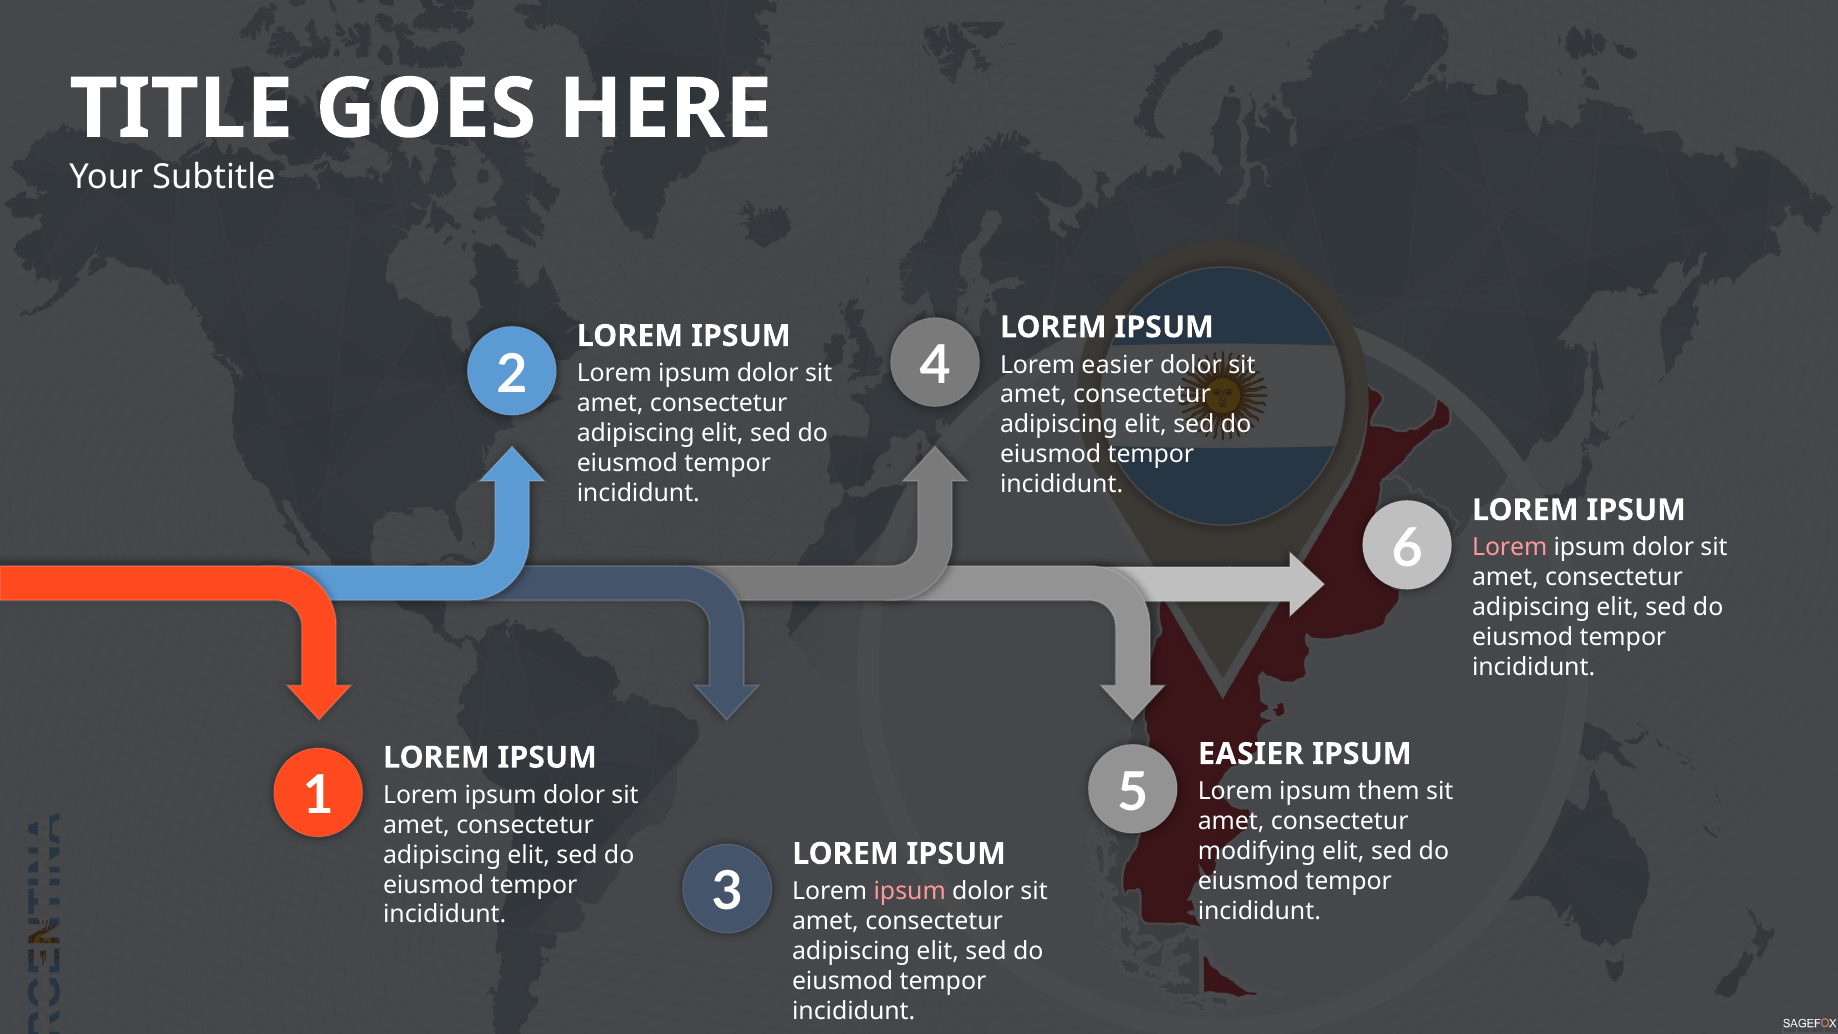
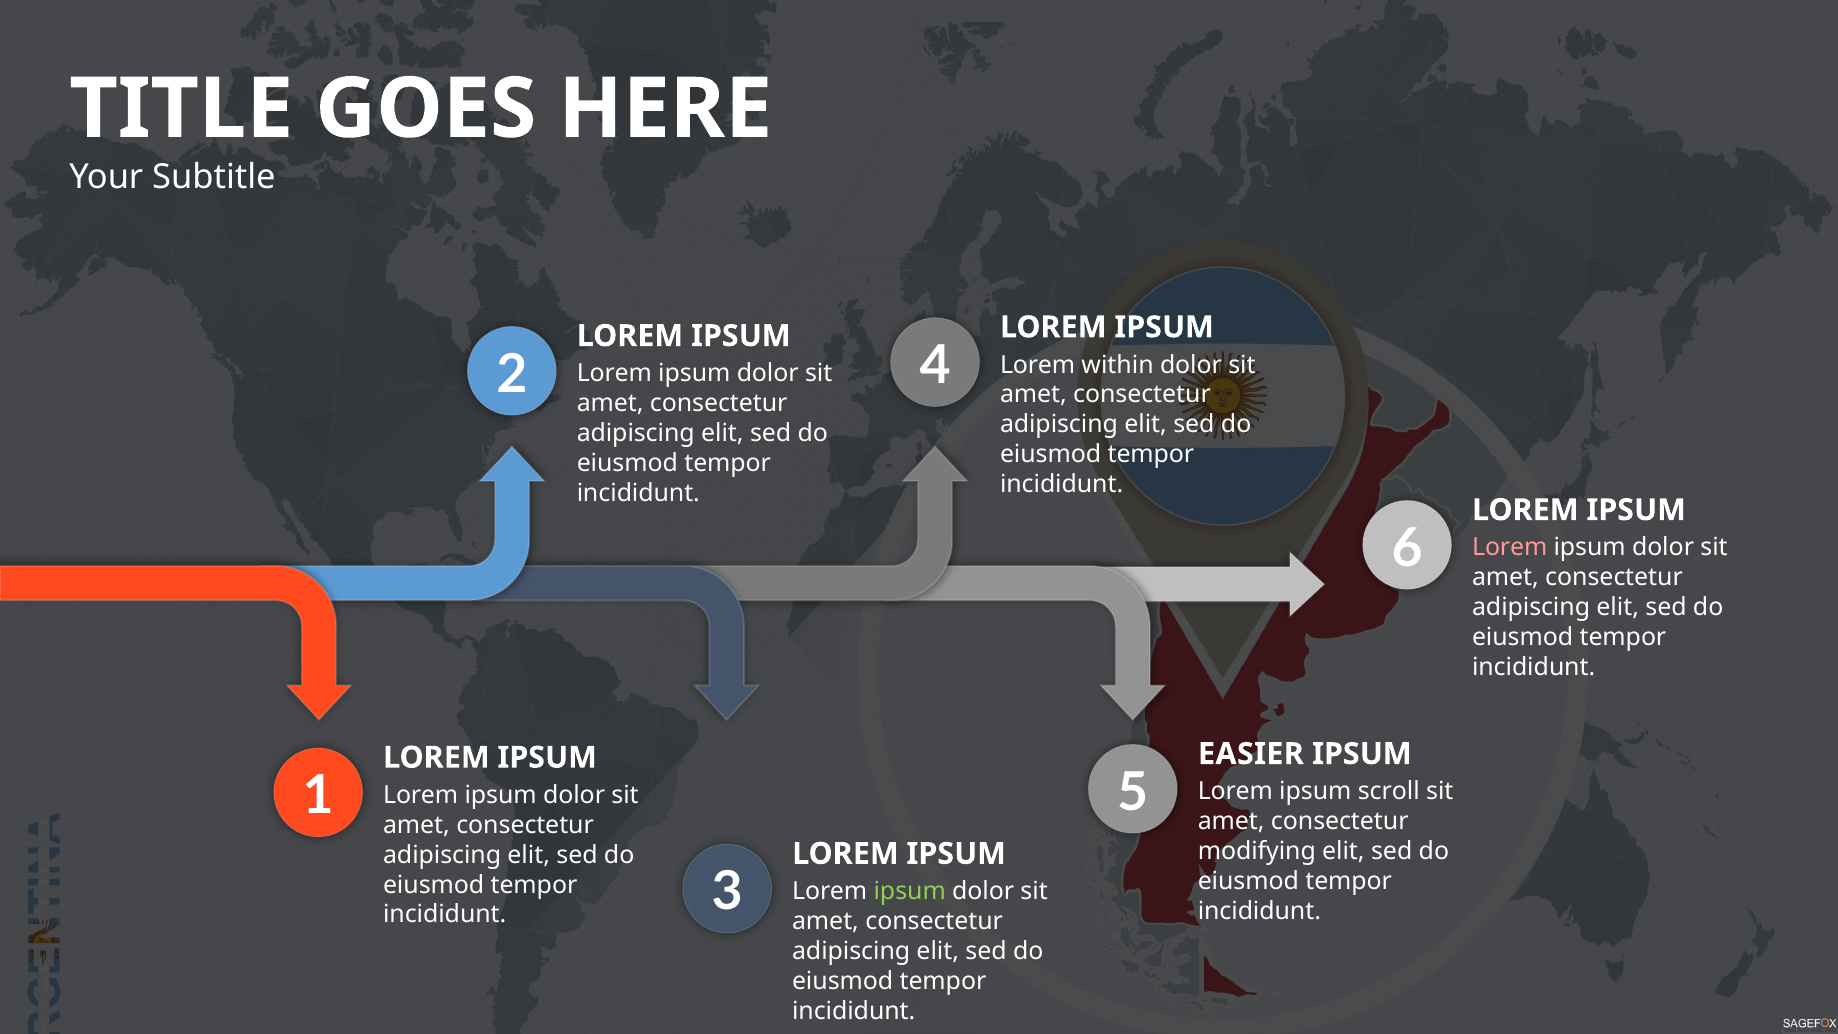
Lorem easier: easier -> within
them: them -> scroll
ipsum at (910, 891) colour: pink -> light green
